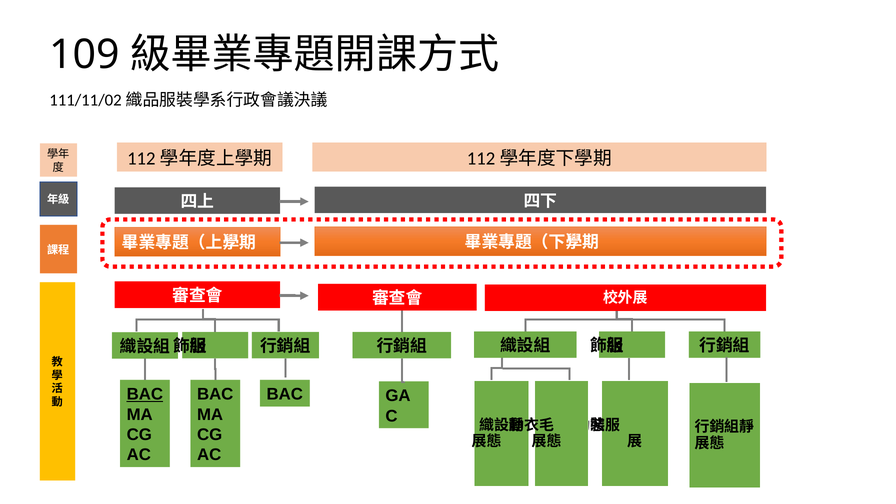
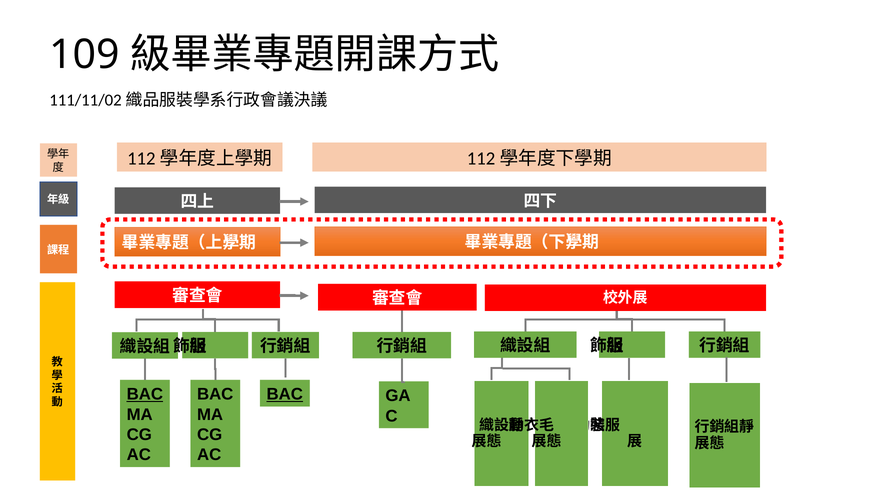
BAC at (285, 394) underline: none -> present
